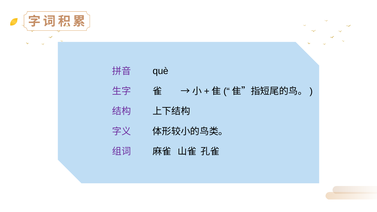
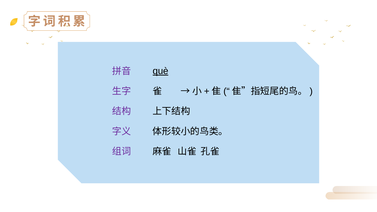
què underline: none -> present
